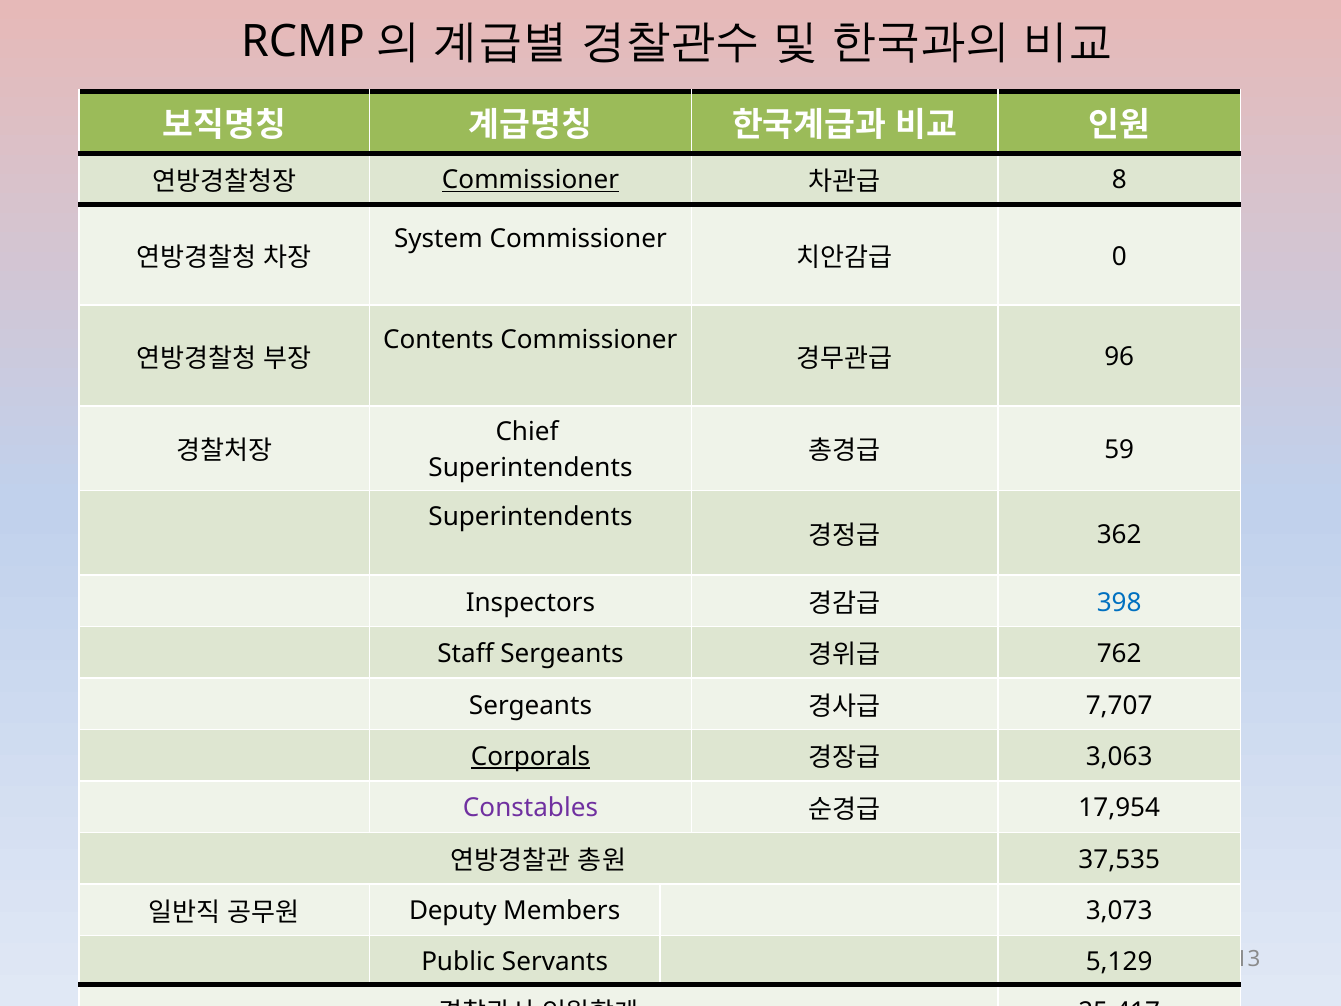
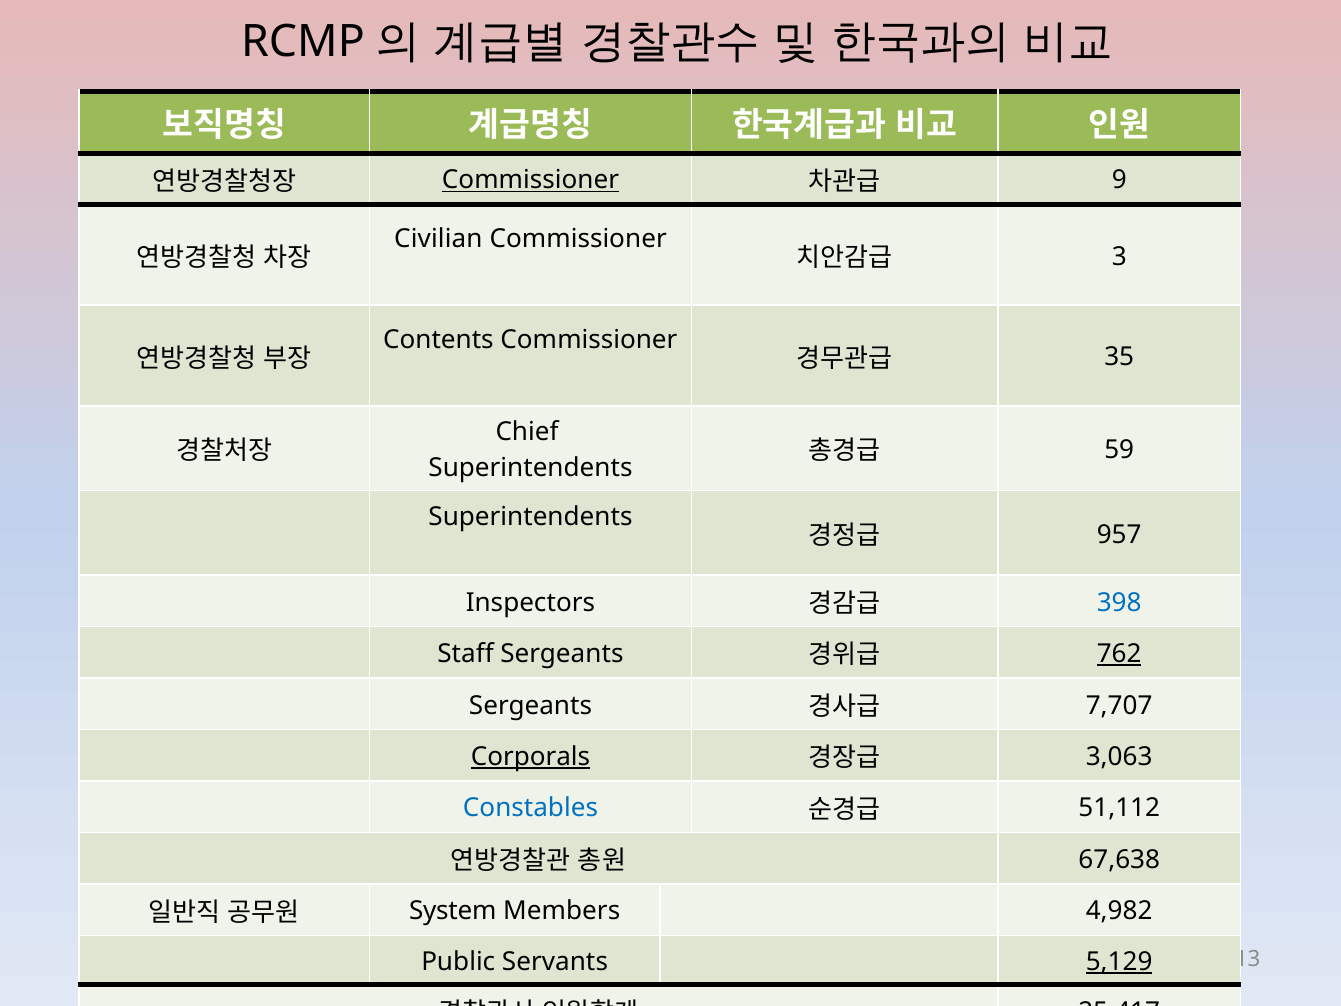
8: 8 -> 9
System at (438, 239): System -> Civilian
0: 0 -> 3
96: 96 -> 35
362: 362 -> 957
762 underline: none -> present
Constables colour: purple -> blue
17,954: 17,954 -> 51,112
37,535: 37,535 -> 67,638
Deputy at (453, 911): Deputy -> System
3,073: 3,073 -> 4,982
5,129 underline: none -> present
